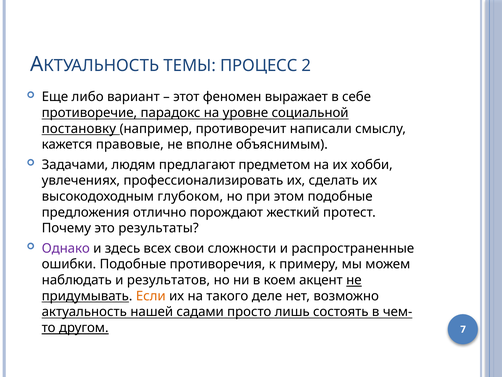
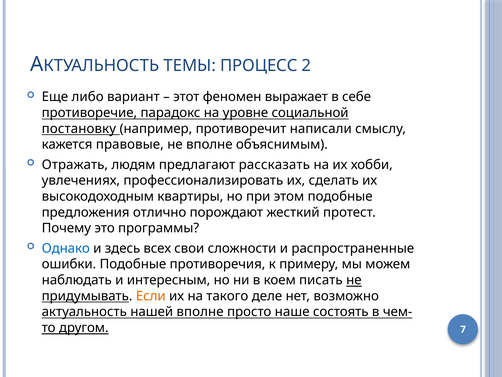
Задачами: Задачами -> Отражать
предметом: предметом -> рассказать
глубоком: глубоком -> квартиры
результаты: результаты -> программы
Однако colour: purple -> blue
результатов: результатов -> интересным
акцент: акцент -> писать
нашей садами: садами -> вполне
лишь: лишь -> наше
